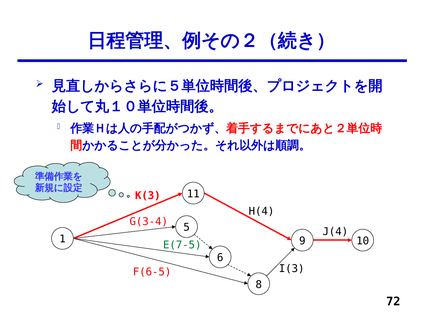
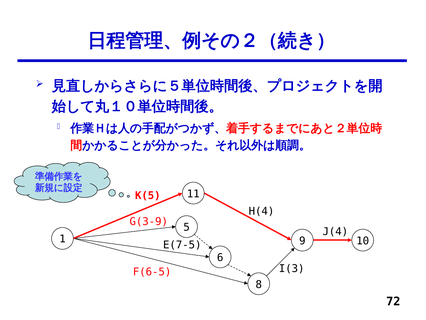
K(3: K(3 -> K(5
G(3-4: G(3-4 -> G(3-9
E(7-5 colour: green -> black
